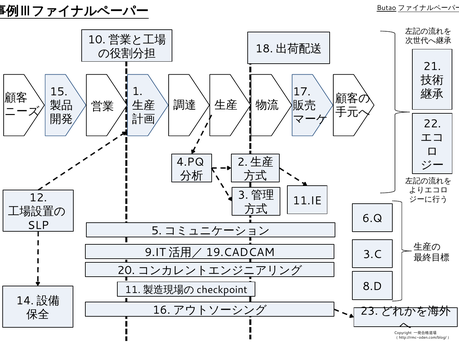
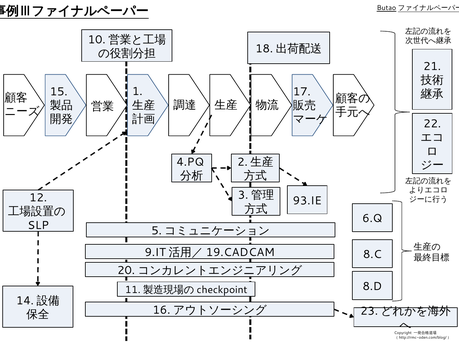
11.IE: 11.IE -> 93.IE
3.C: 3.C -> 8.C
